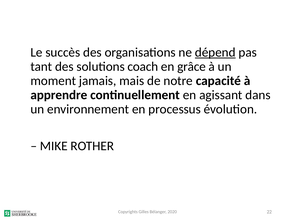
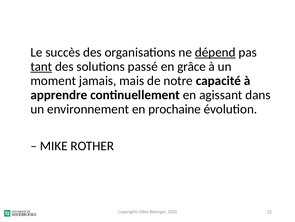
tant underline: none -> present
coach: coach -> passé
processus: processus -> prochaine
